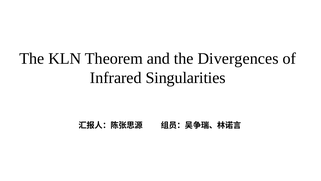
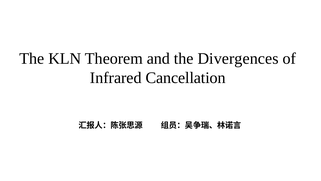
Singularities: Singularities -> Cancellation
